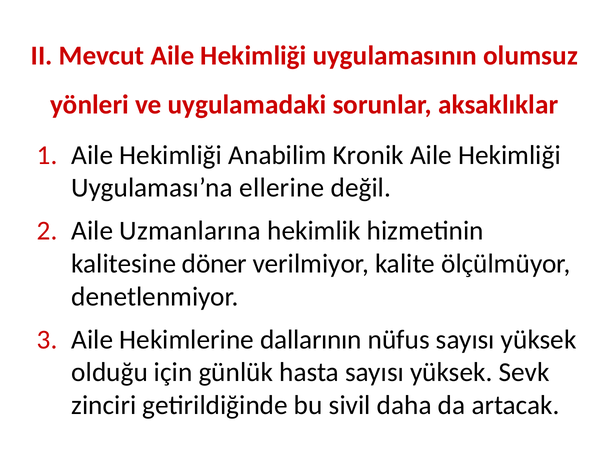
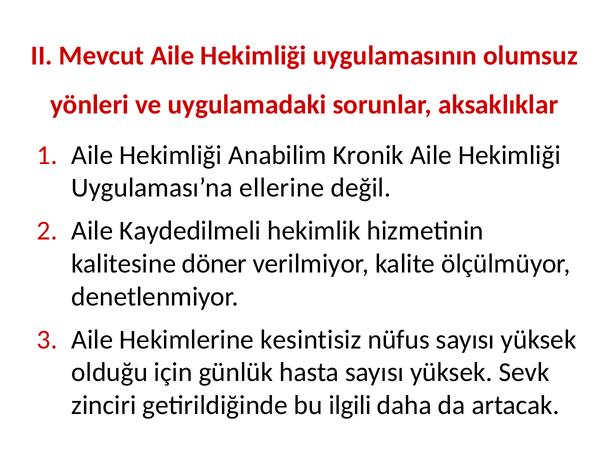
Uzmanlarına: Uzmanlarına -> Kaydedilmeli
dallarının: dallarının -> kesintisiz
sivil: sivil -> ilgili
